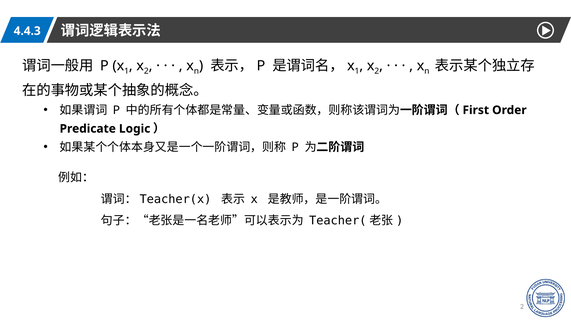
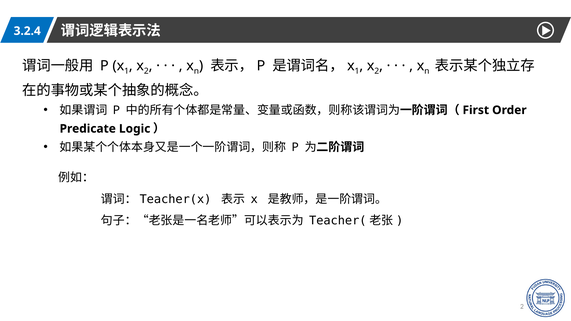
4.4.3: 4.4.3 -> 3.2.4
